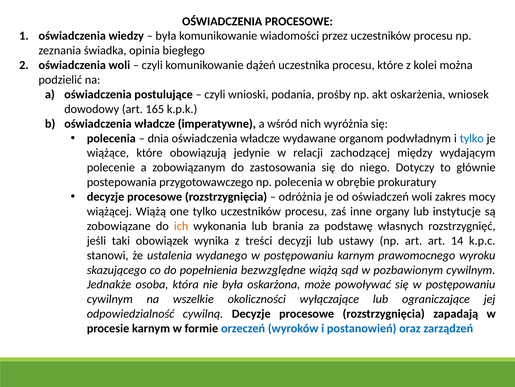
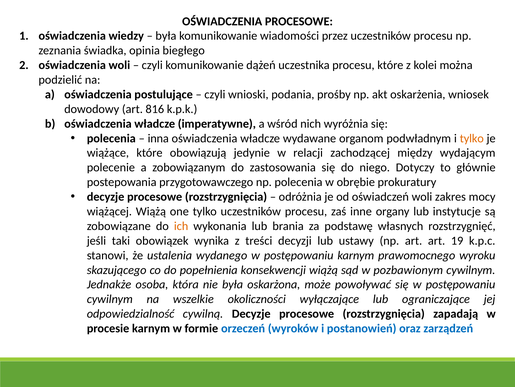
165: 165 -> 816
dnia: dnia -> inna
tylko at (472, 138) colour: blue -> orange
14: 14 -> 19
bezwzględne: bezwzględne -> konsekwencji
